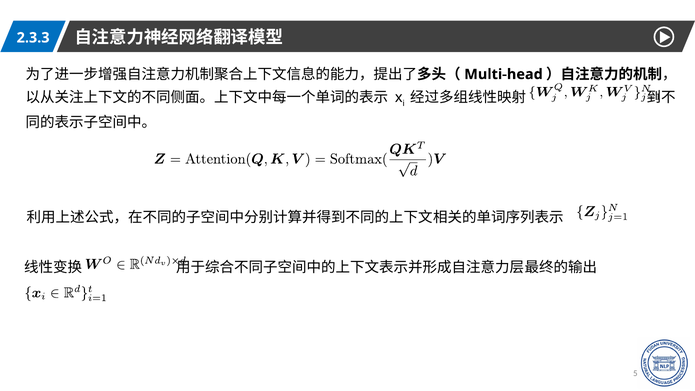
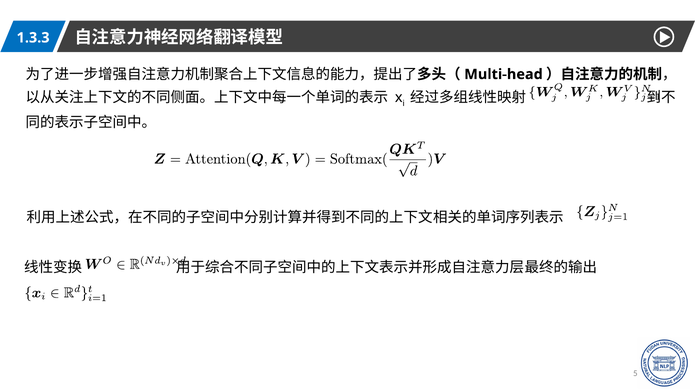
2.3.3: 2.3.3 -> 1.3.3
